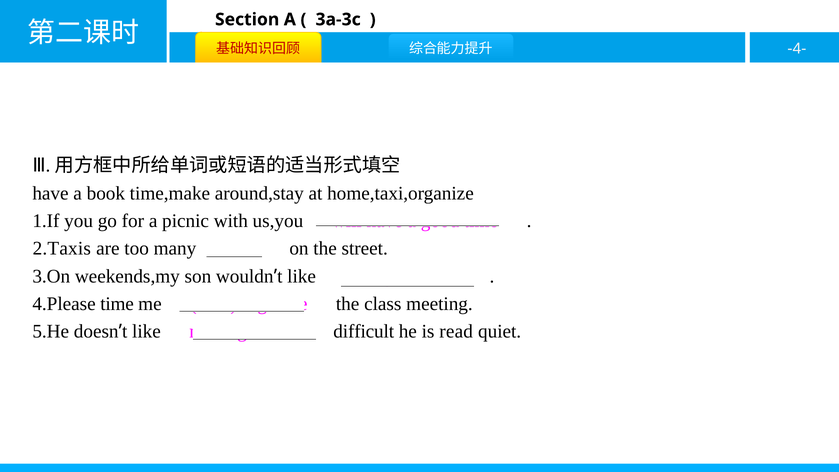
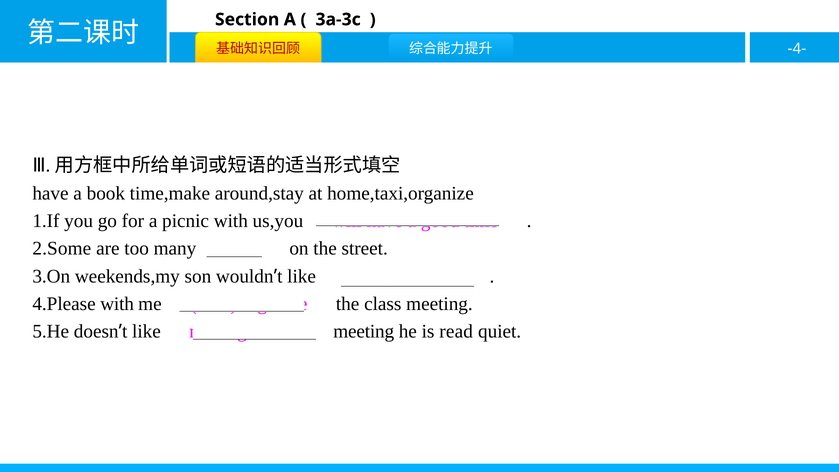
2.Taxis: 2.Taxis -> 2.Some
4.Please time: time -> with
difficult at (364, 332): difficult -> meeting
